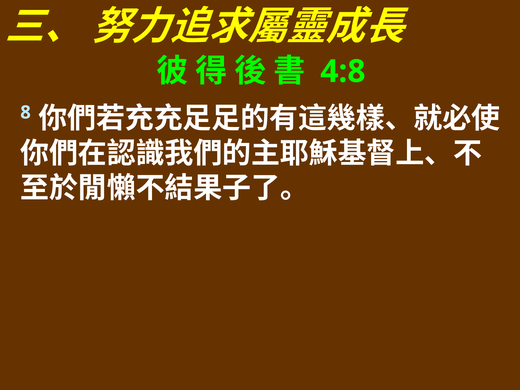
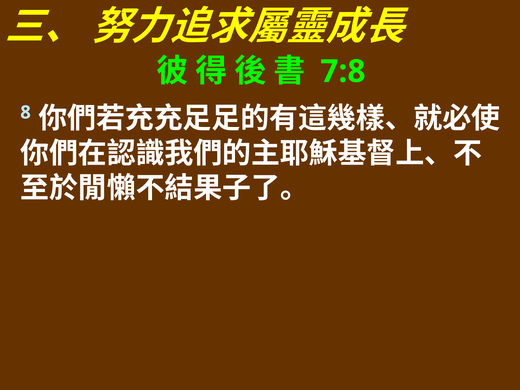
4:8: 4:8 -> 7:8
